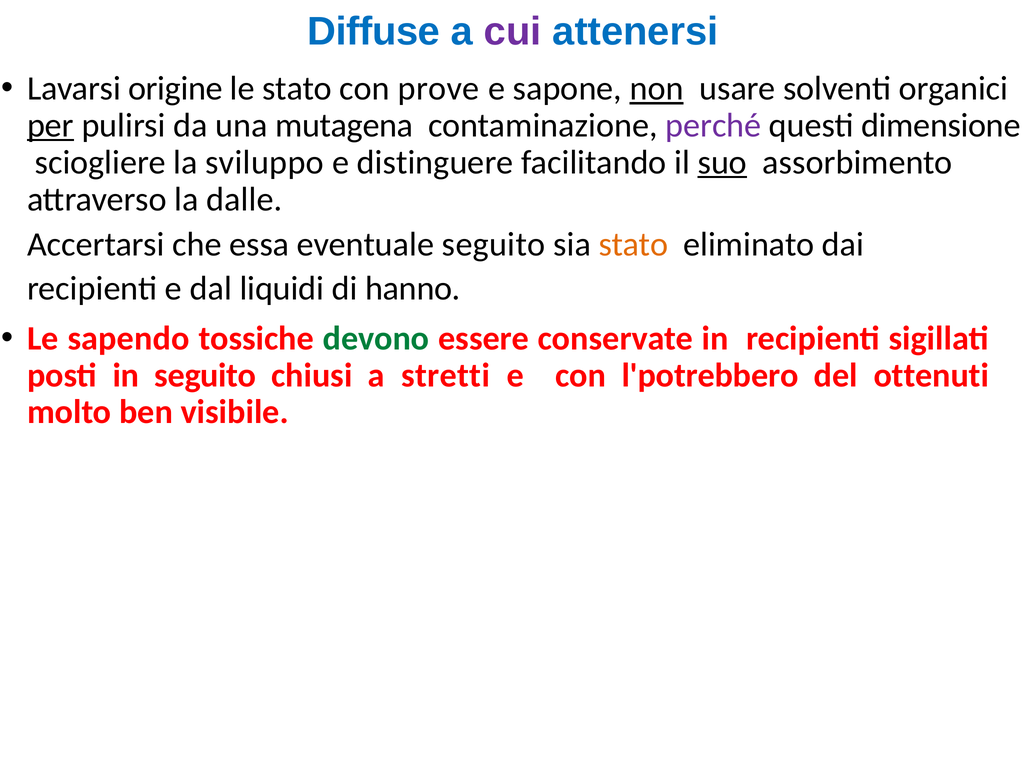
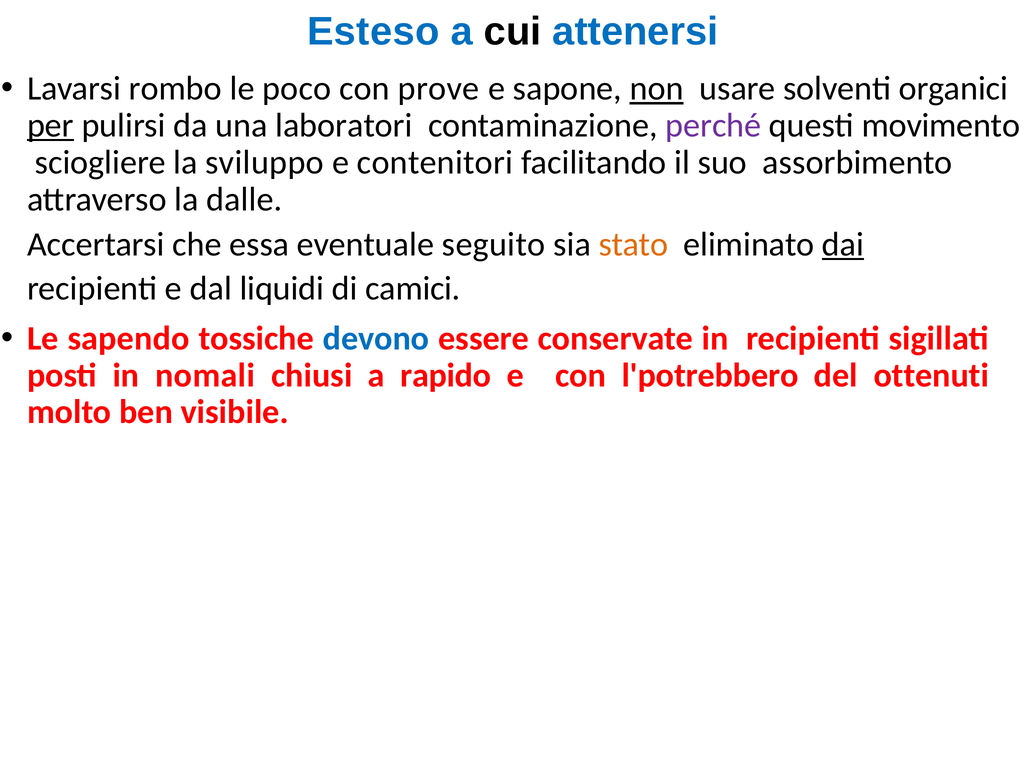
Diffuse: Diffuse -> Esteso
cui colour: purple -> black
origine: origine -> rombo
le stato: stato -> poco
mutagena: mutagena -> laboratori
dimensione: dimensione -> movimento
distinguere: distinguere -> contenitori
suo underline: present -> none
dai underline: none -> present
hanno: hanno -> camici
devono colour: green -> blue
in seguito: seguito -> nomali
stretti: stretti -> rapido
